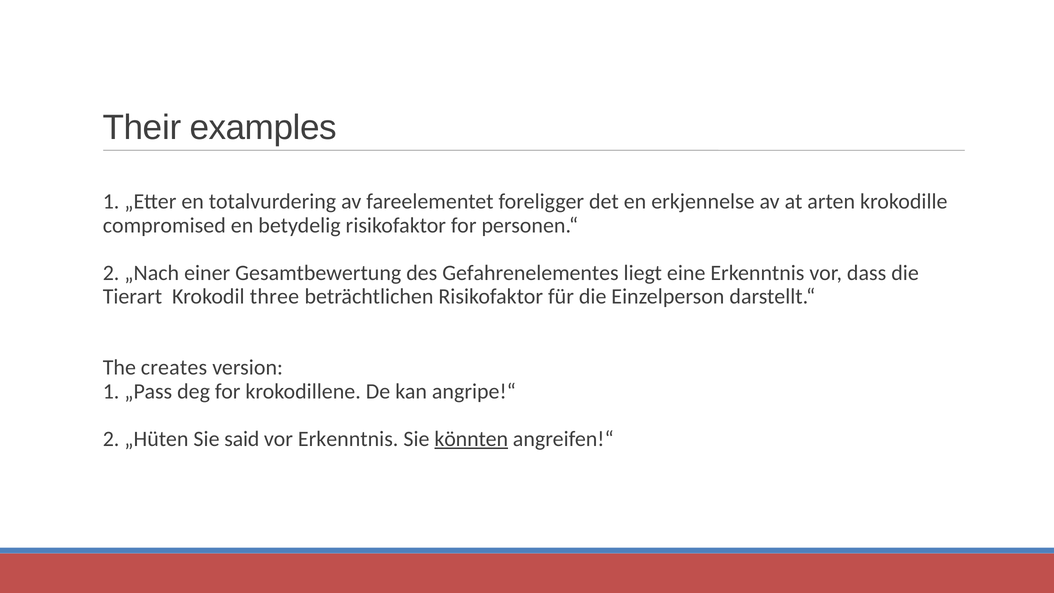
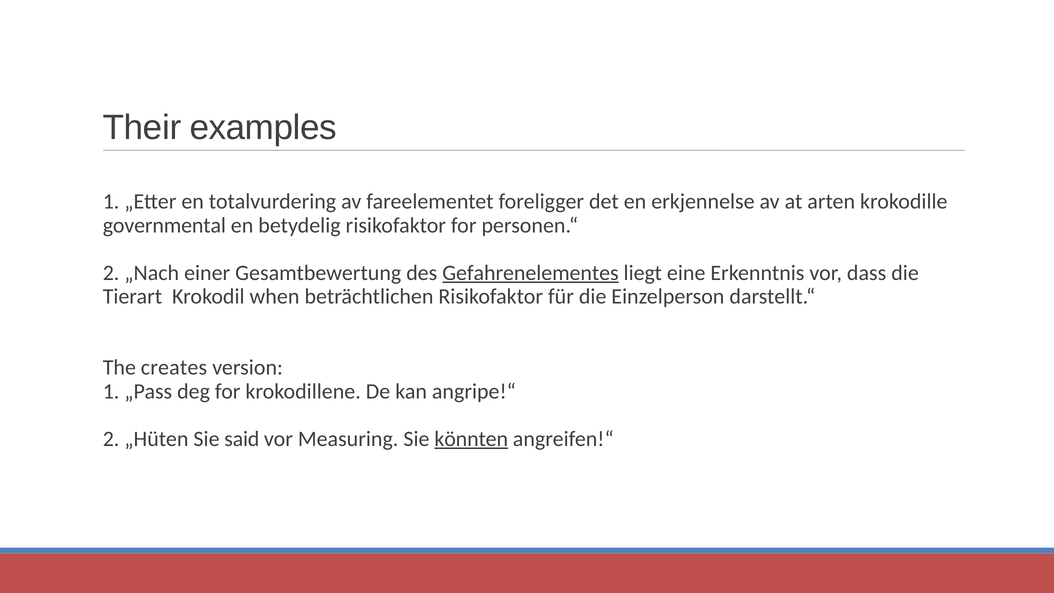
compromised: compromised -> governmental
Gefahrenelementes underline: none -> present
three: three -> when
vor Erkenntnis: Erkenntnis -> Measuring
